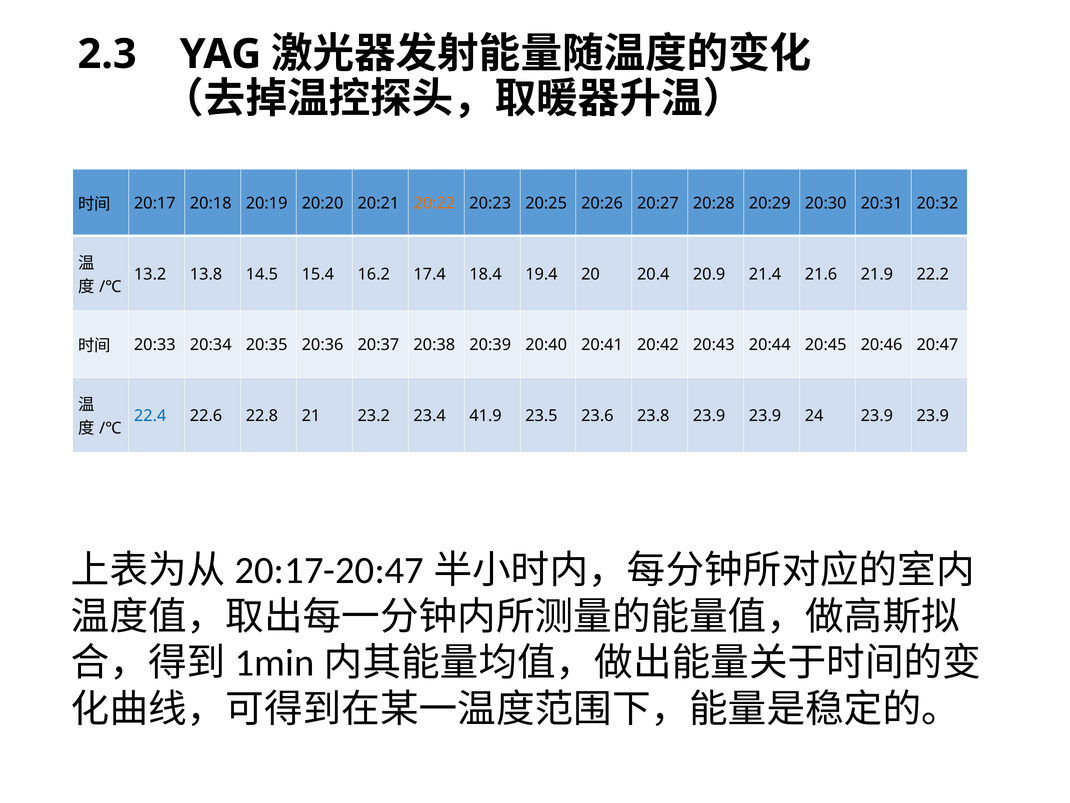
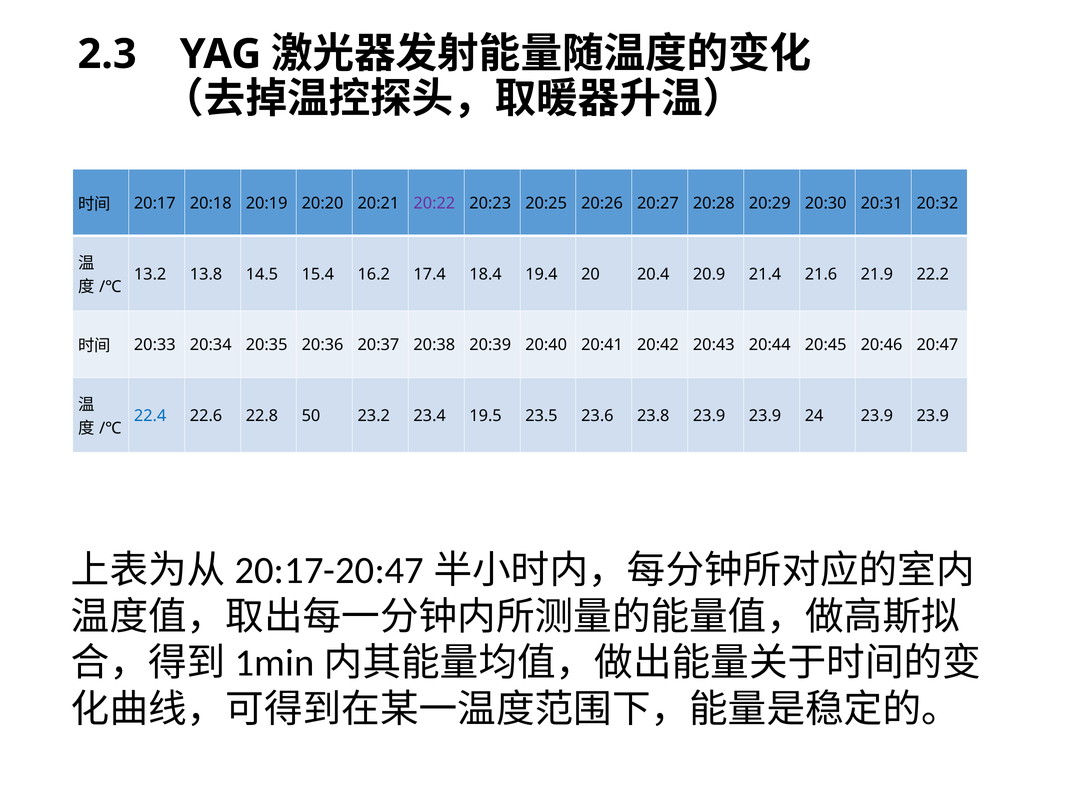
20:22 colour: orange -> purple
21: 21 -> 50
41.9: 41.9 -> 19.5
